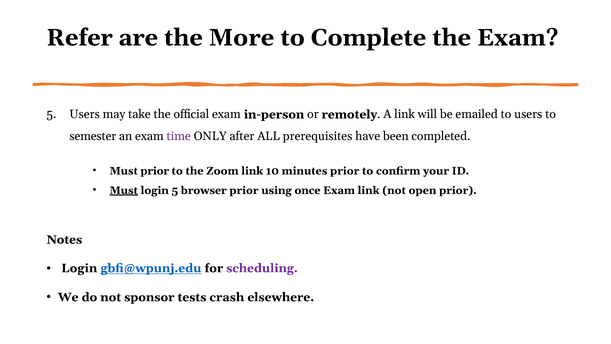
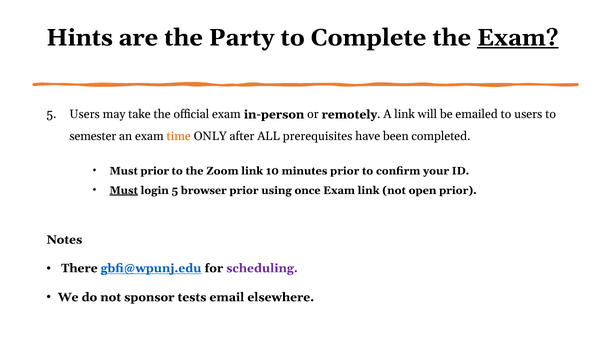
Refer: Refer -> Hints
More: More -> Party
Exam at (518, 38) underline: none -> present
time colour: purple -> orange
Login at (79, 268): Login -> There
crash: crash -> email
